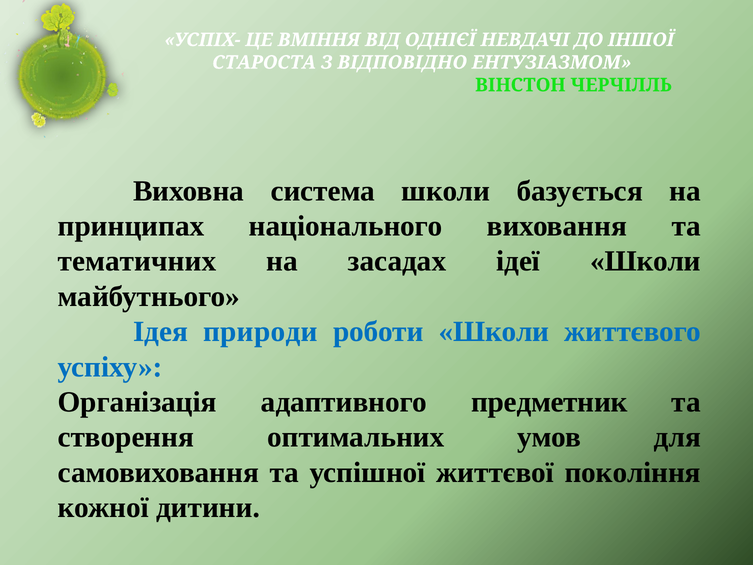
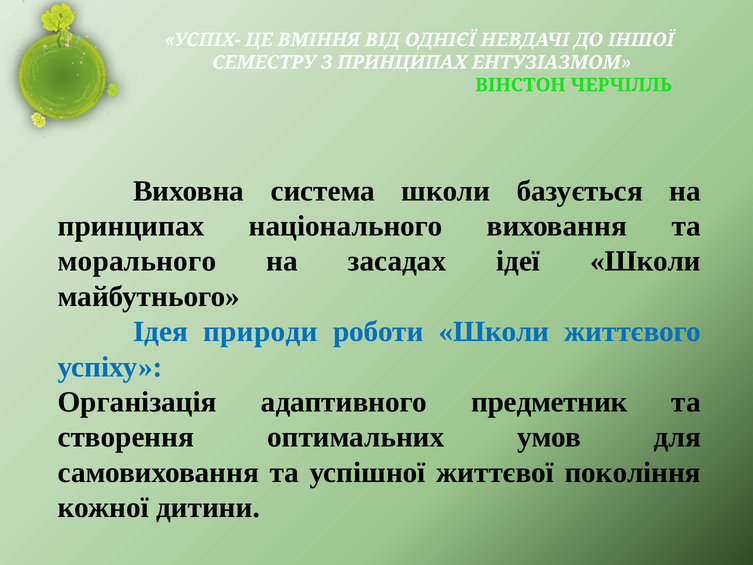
СТАРОСТА: СТАРОСТА -> СЕМЕСТРУ
З ВІДПОВІДНО: ВІДПОВІДНО -> ПРИНЦИПАХ
тематичних: тематичних -> морального
